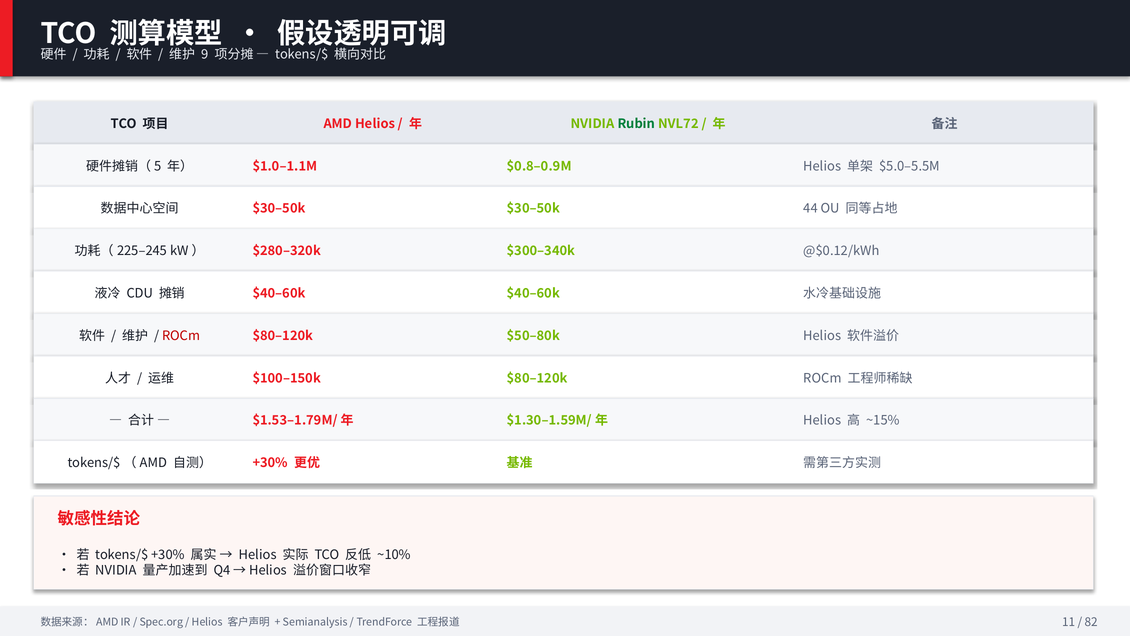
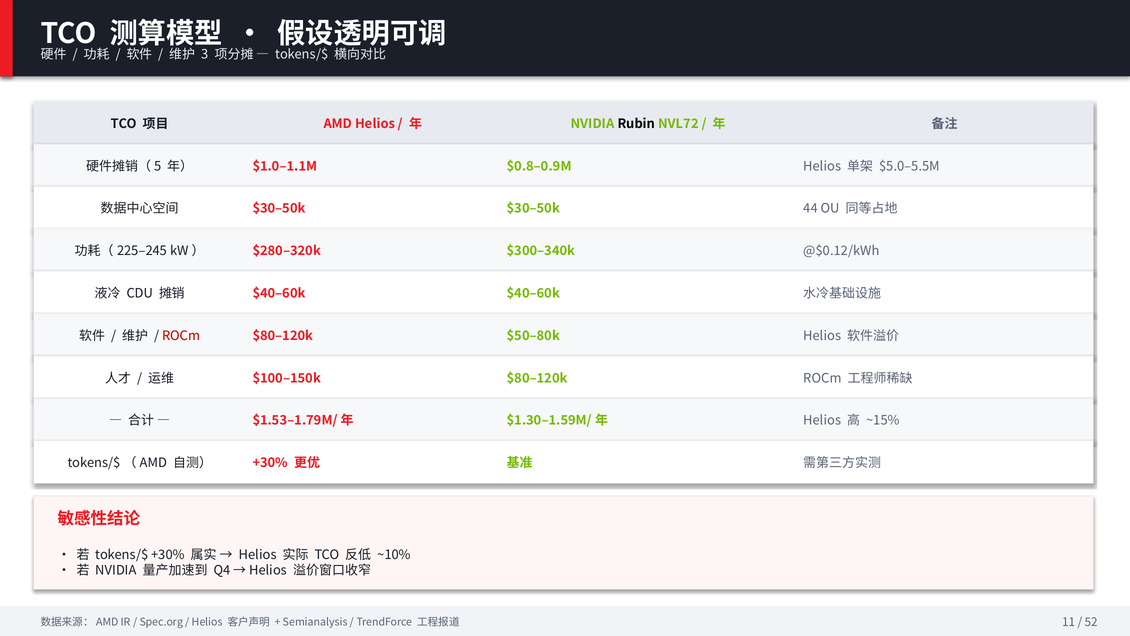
9: 9 -> 3
Rubin colour: green -> black
82: 82 -> 52
